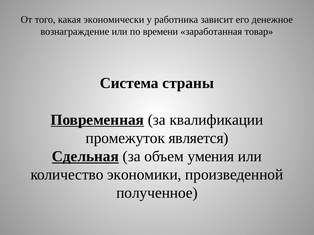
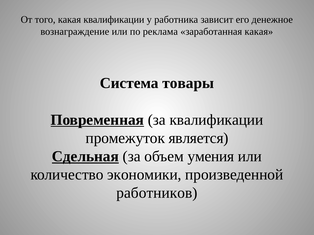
какая экономически: экономически -> квалификации
времени: времени -> реклама
заработанная товар: товар -> какая
страны: страны -> товары
полученное: полученное -> работников
